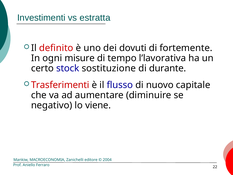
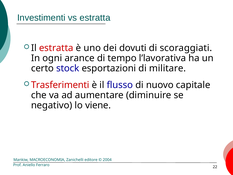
Il definito: definito -> estratta
fortemente: fortemente -> scoraggiati
misure: misure -> arance
sostituzione: sostituzione -> esportazioni
durante: durante -> militare
